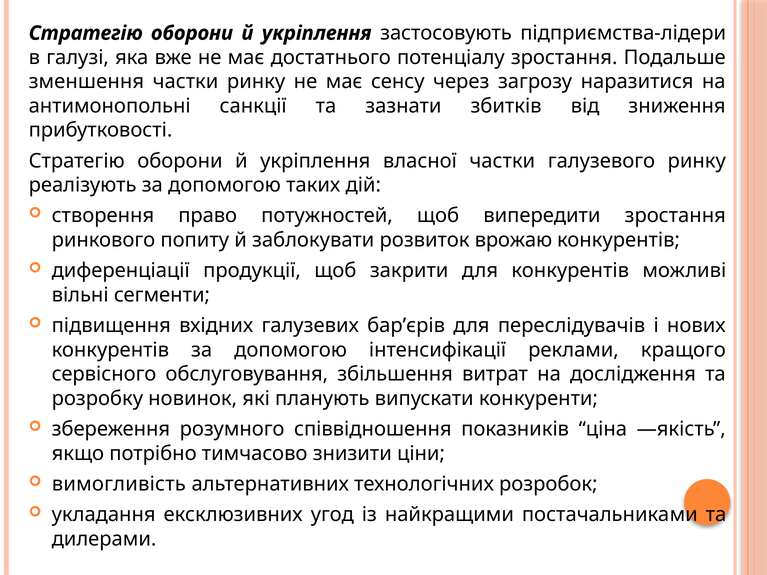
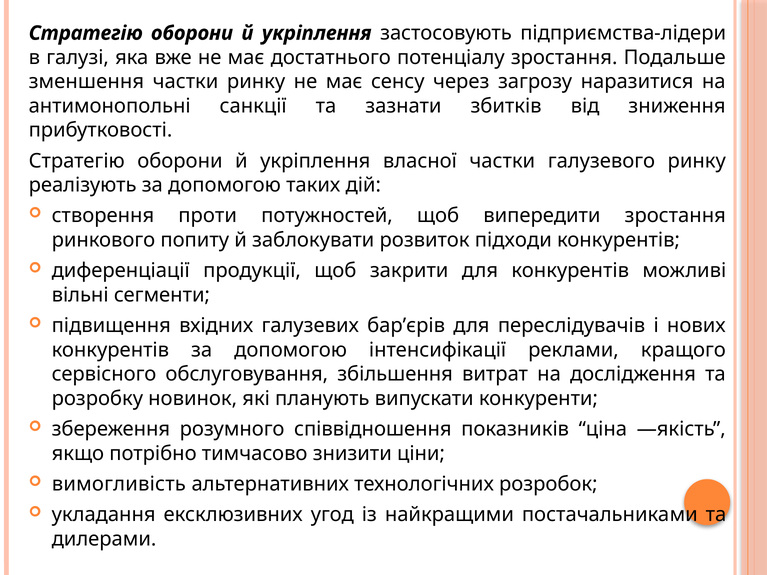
право: право -> проти
врожаю: врожаю -> підходи
